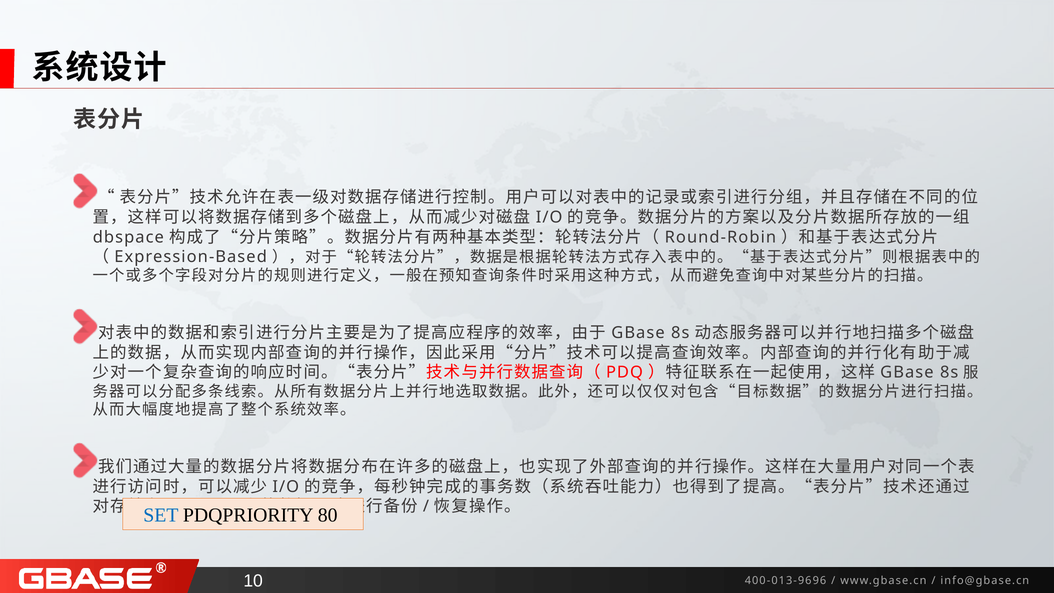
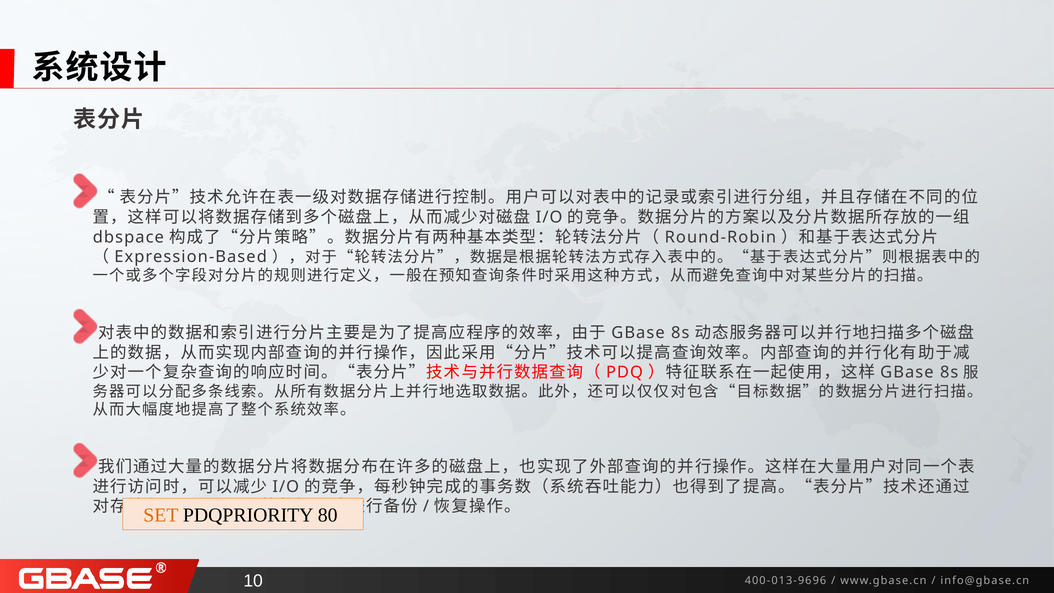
SET colour: blue -> orange
